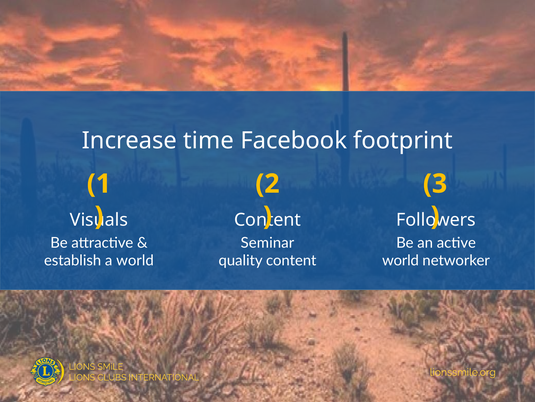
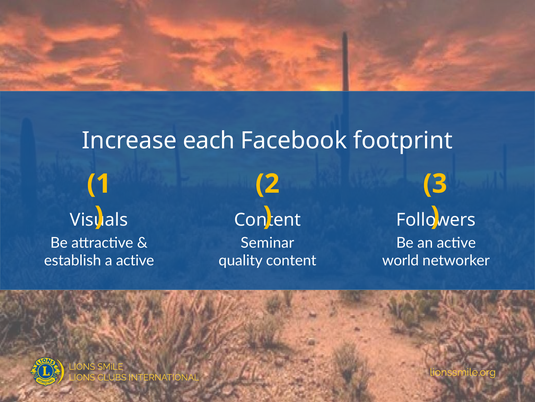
time: time -> each
a world: world -> active
